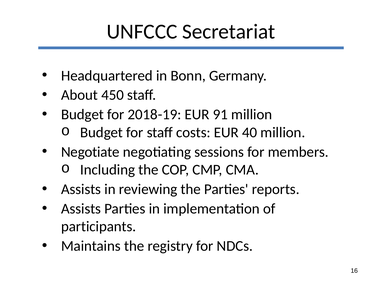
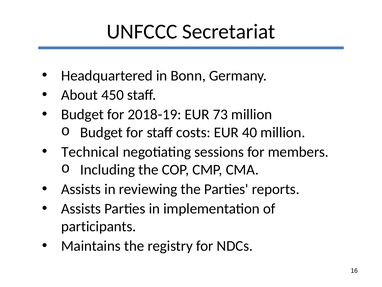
91: 91 -> 73
Negotiate: Negotiate -> Technical
